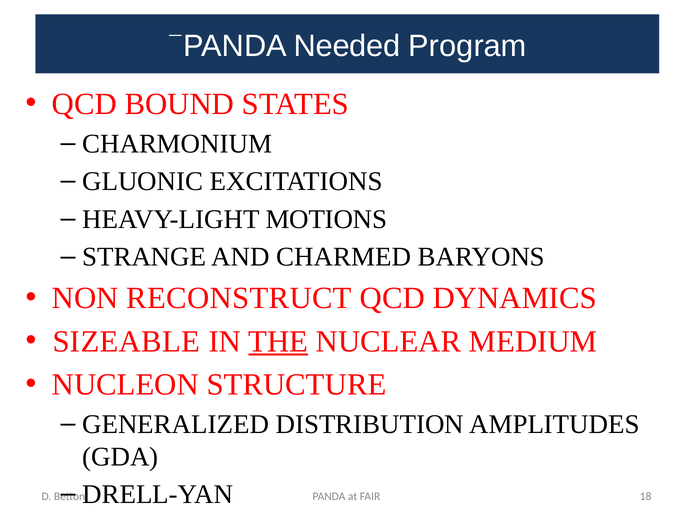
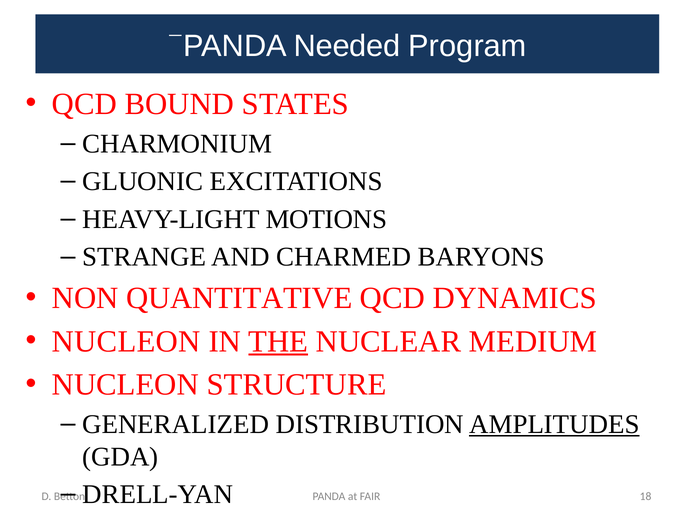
RECONSTRUCT: RECONSTRUCT -> QUANTITATIVE
SIZEABLE at (126, 341): SIZEABLE -> NUCLEON
AMPLITUDES underline: none -> present
